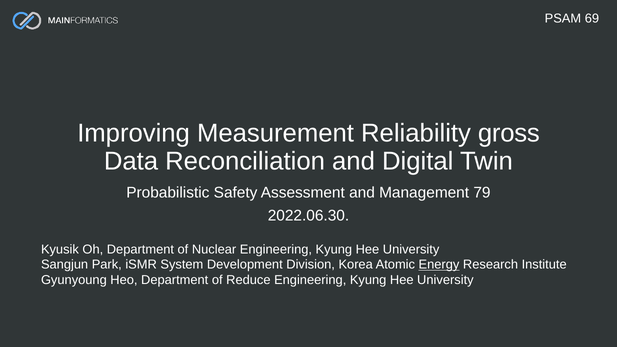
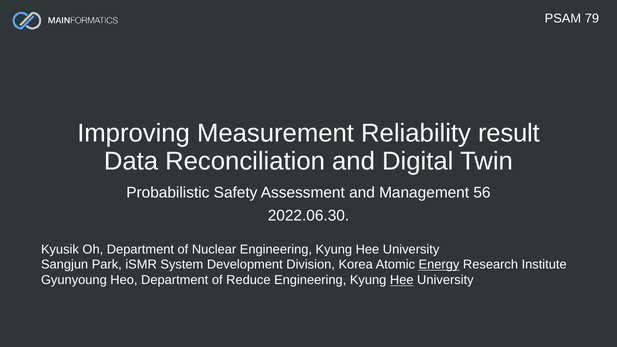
69: 69 -> 79
gross: gross -> result
79: 79 -> 56
Hee at (402, 280) underline: none -> present
